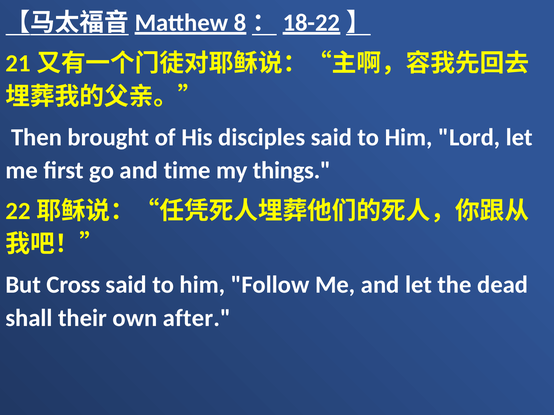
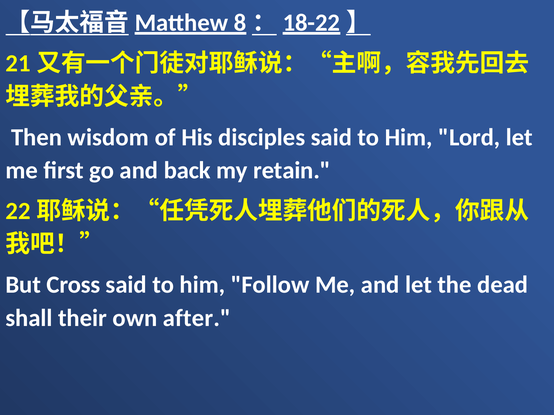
brought: brought -> wisdom
time: time -> back
things: things -> retain
